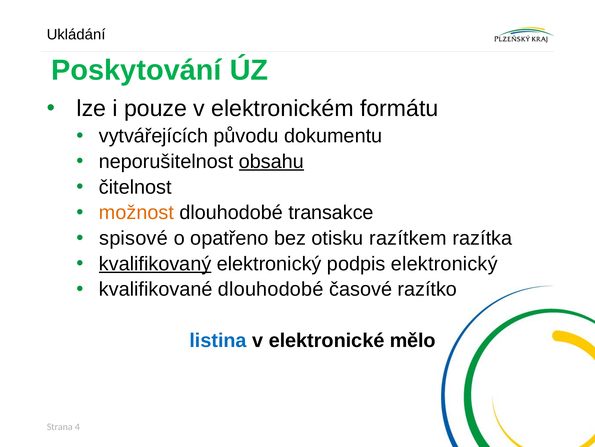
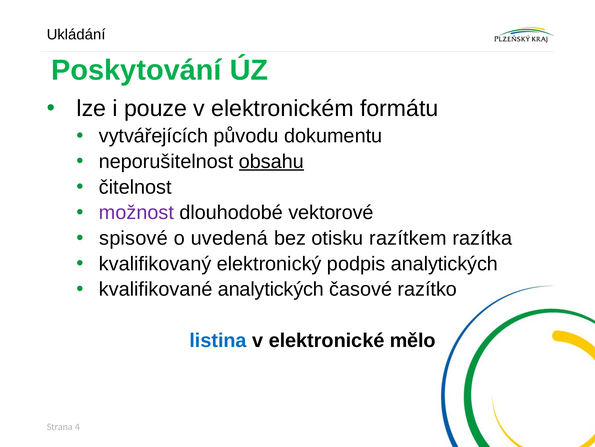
možnost colour: orange -> purple
transakce: transakce -> vektorové
opatřeno: opatřeno -> uvedená
kvalifikovaný underline: present -> none
podpis elektronický: elektronický -> analytických
kvalifikované dlouhodobé: dlouhodobé -> analytických
